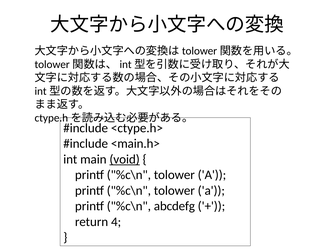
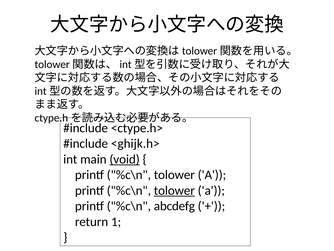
<main.h>: <main.h> -> <ghijk.h>
tolower at (174, 190) underline: none -> present
4: 4 -> 1
